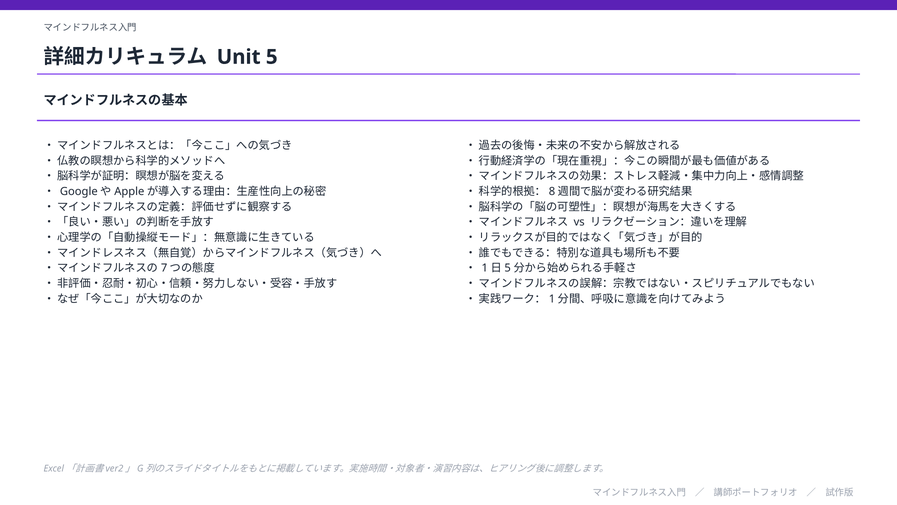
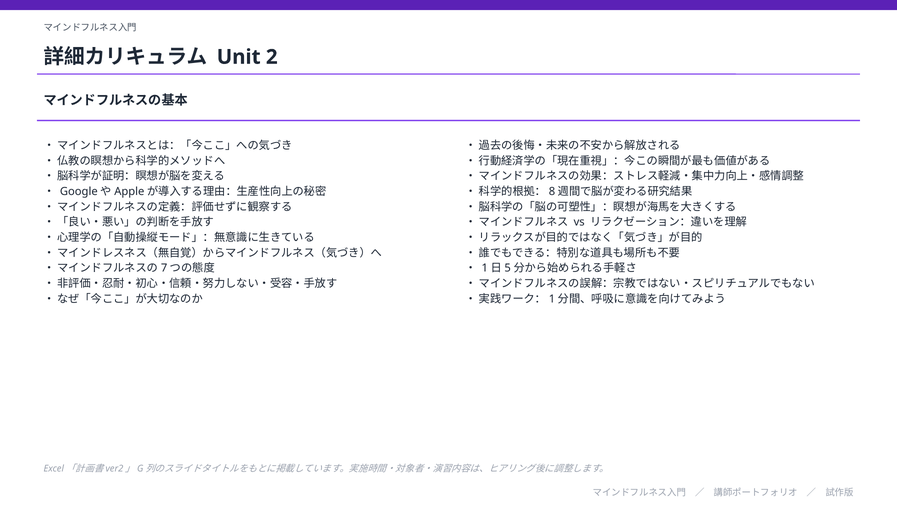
5: 5 -> 2
